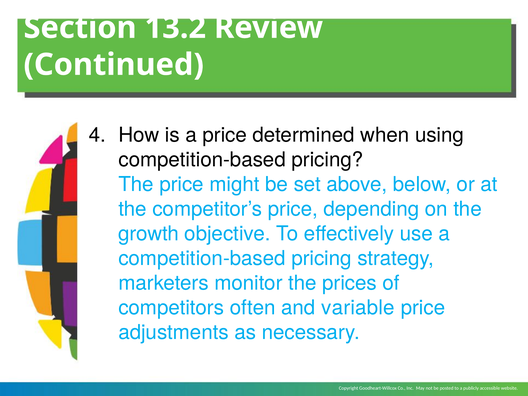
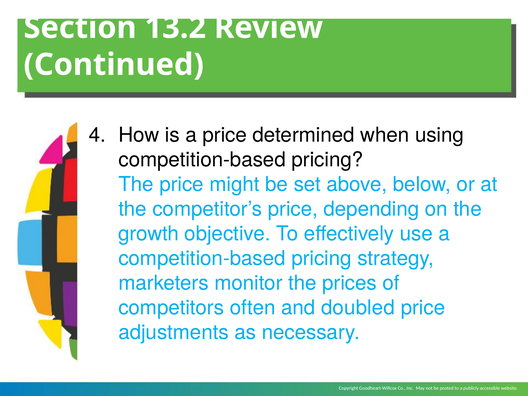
variable: variable -> doubled
